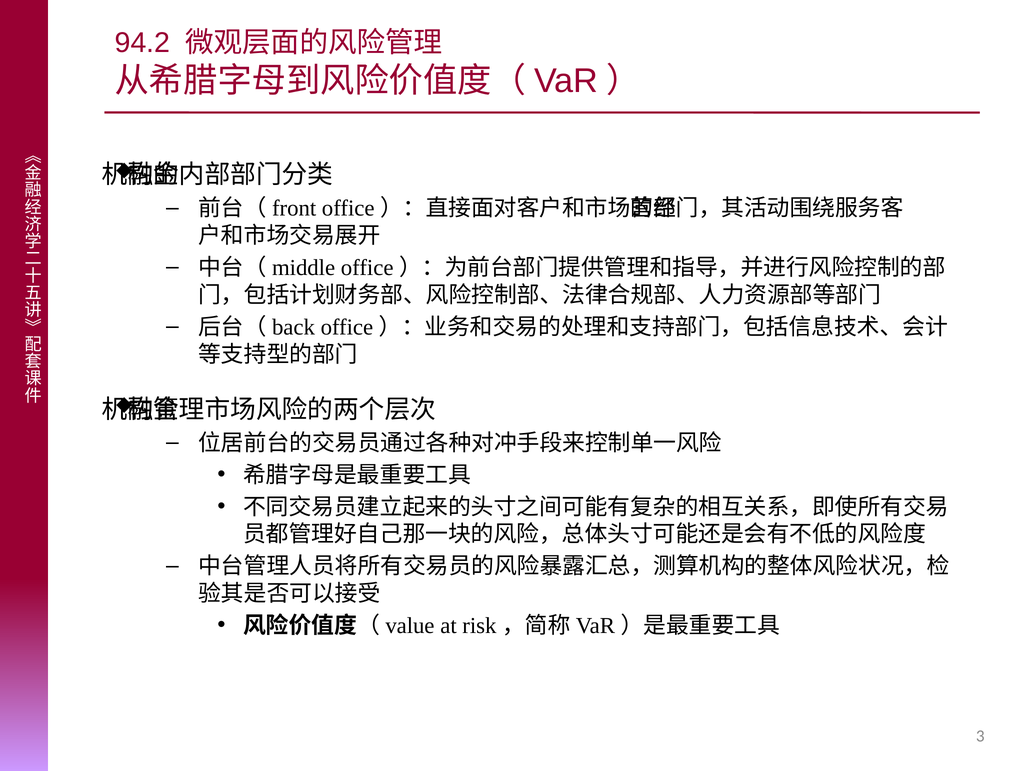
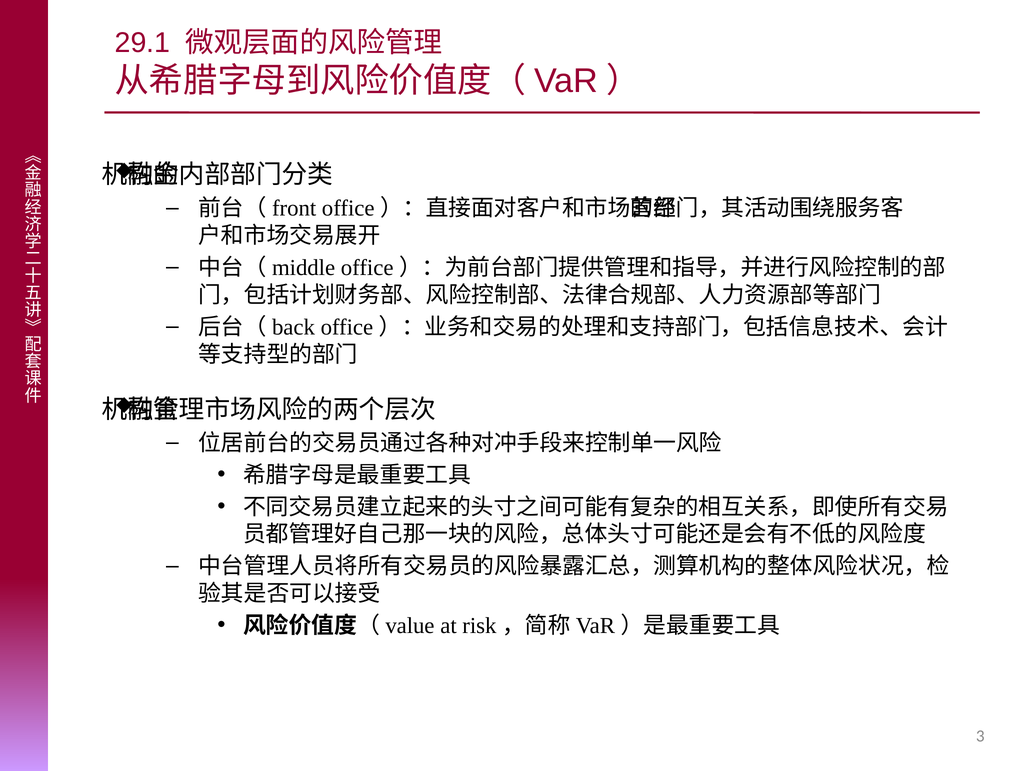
94.2: 94.2 -> 29.1
